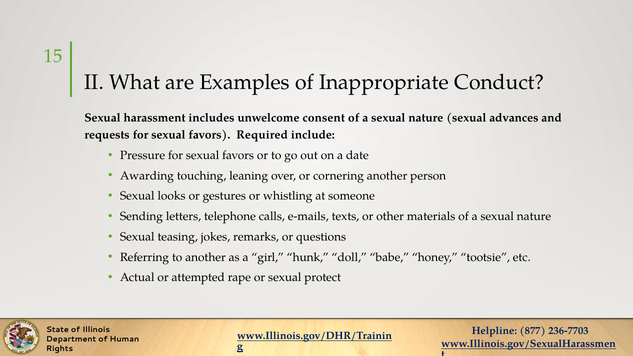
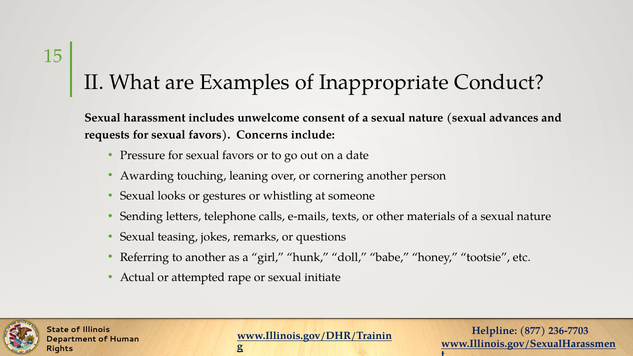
Required: Required -> Concerns
protect: protect -> initiate
